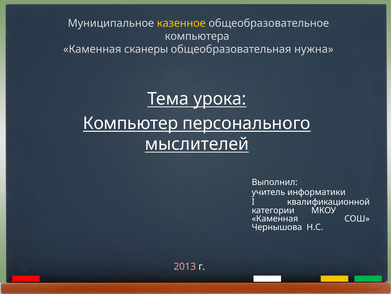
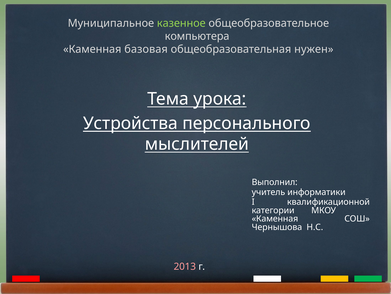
казенное colour: yellow -> light green
сканеры: сканеры -> базовая
нужна: нужна -> нужен
Компьютер: Компьютер -> Устройства
